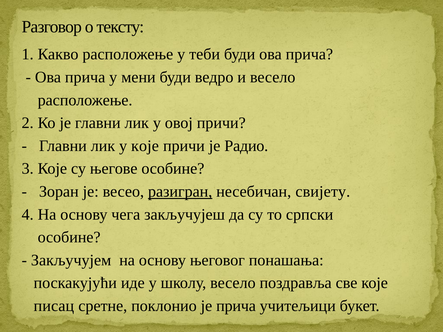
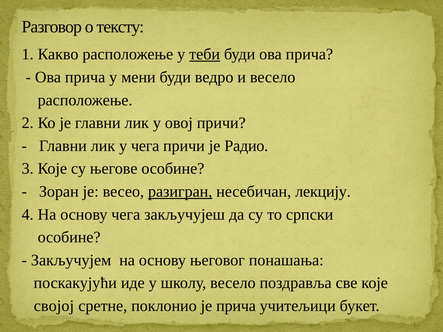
теби underline: none -> present
у које: које -> чега
свијету: свијету -> лекцију
писац: писац -> својој
